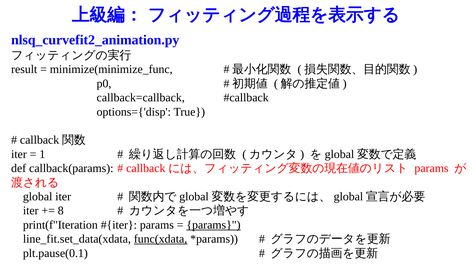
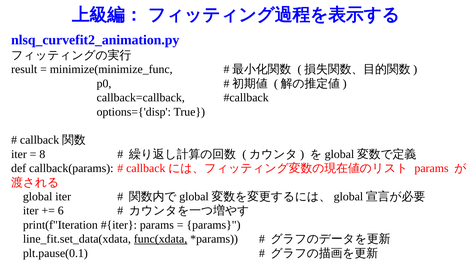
1: 1 -> 8
8: 8 -> 6
params at (214, 225) underline: present -> none
